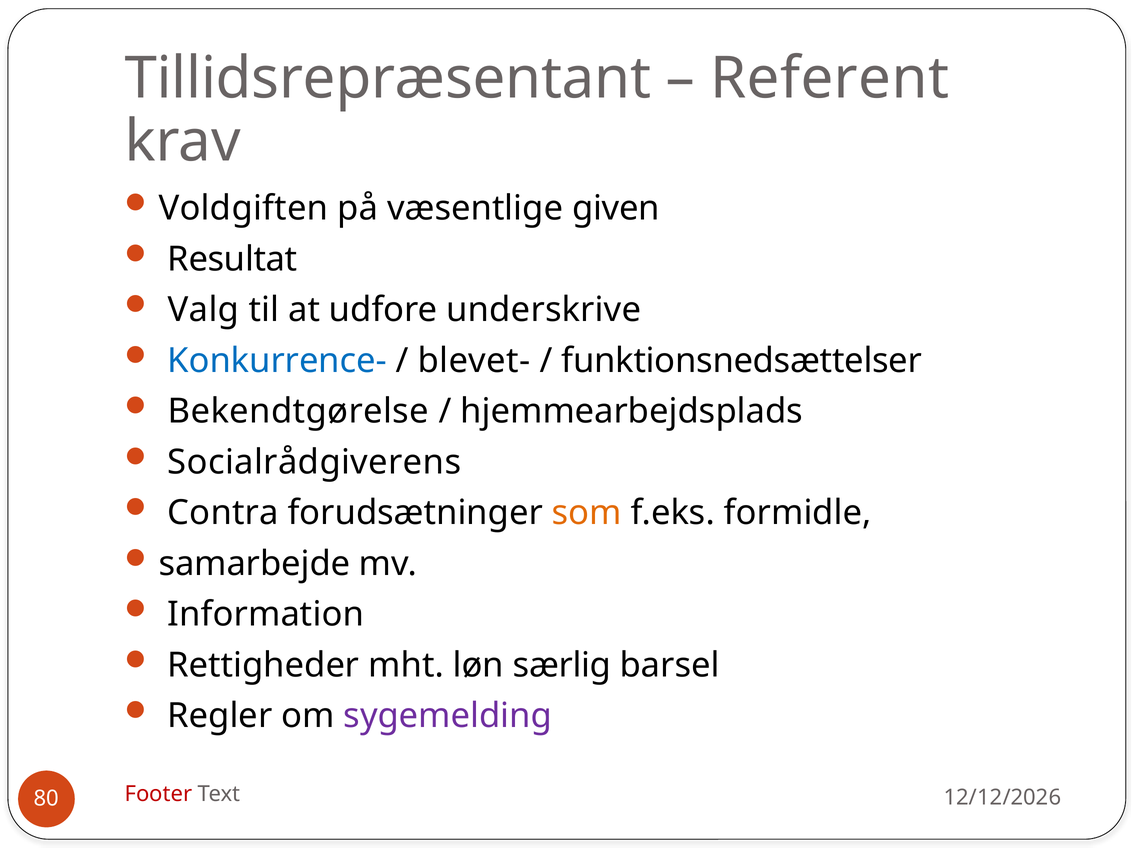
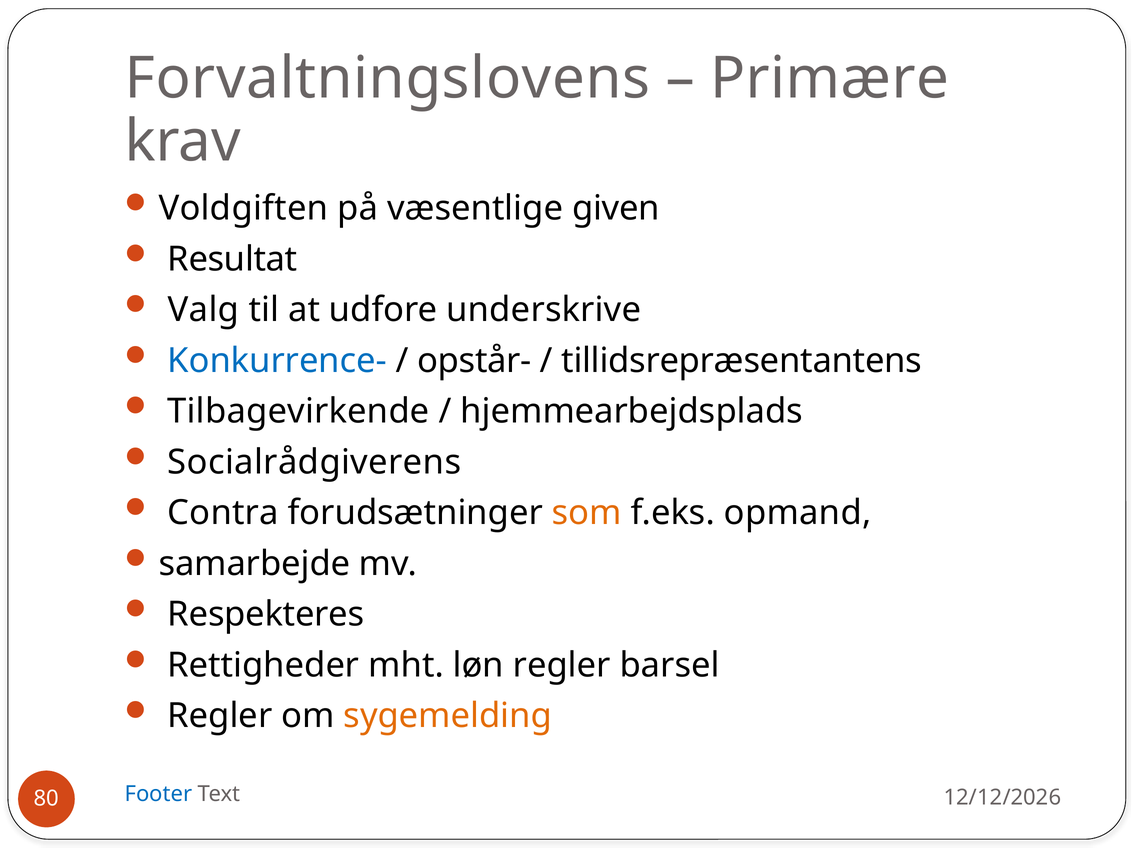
Tillidsrepræsentant: Tillidsrepræsentant -> Forvaltningslovens
Referent: Referent -> Primære
blevet-: blevet- -> opstår-
funktionsnedsættelser: funktionsnedsættelser -> tillidsrepræsentantens
Bekendtgørelse: Bekendtgørelse -> Tilbagevirkende
formidle: formidle -> opmand
Information: Information -> Respekteres
løn særlig: særlig -> regler
sygemelding colour: purple -> orange
Footer colour: red -> blue
